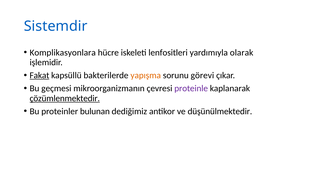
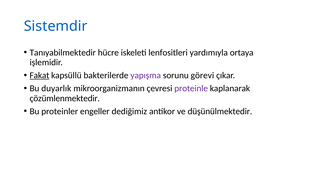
Komplikasyonlara: Komplikasyonlara -> Tanıyabilmektedir
olarak: olarak -> ortaya
yapışma colour: orange -> purple
geçmesi: geçmesi -> duyarlık
çözümlenmektedir underline: present -> none
bulunan: bulunan -> engeller
